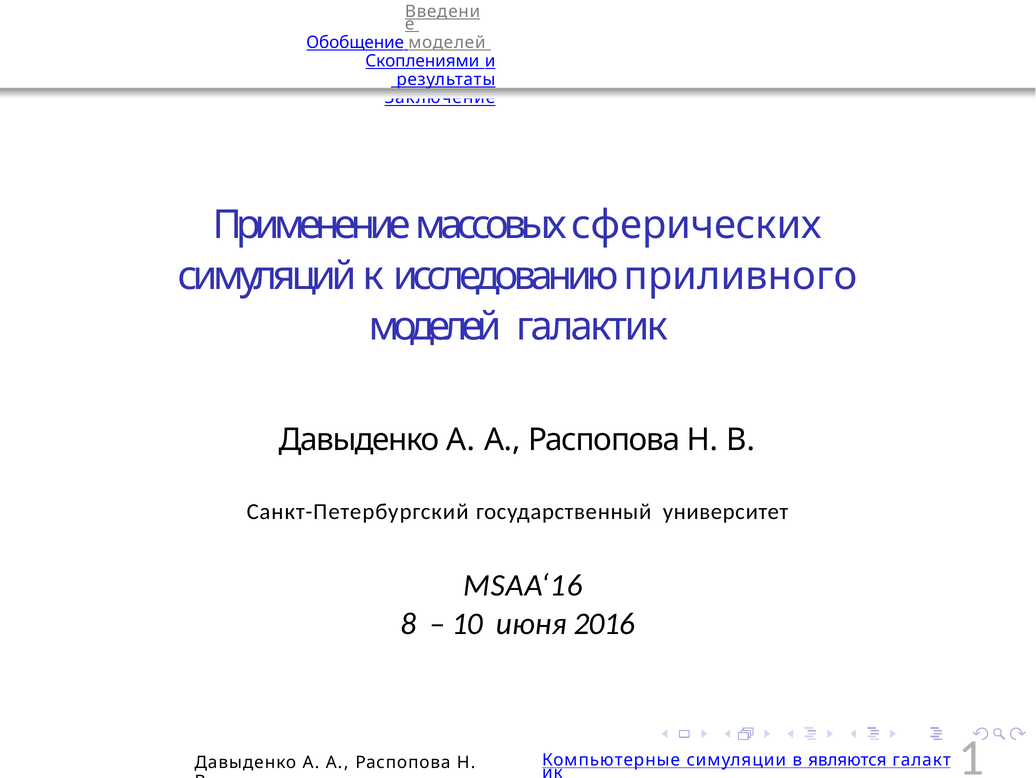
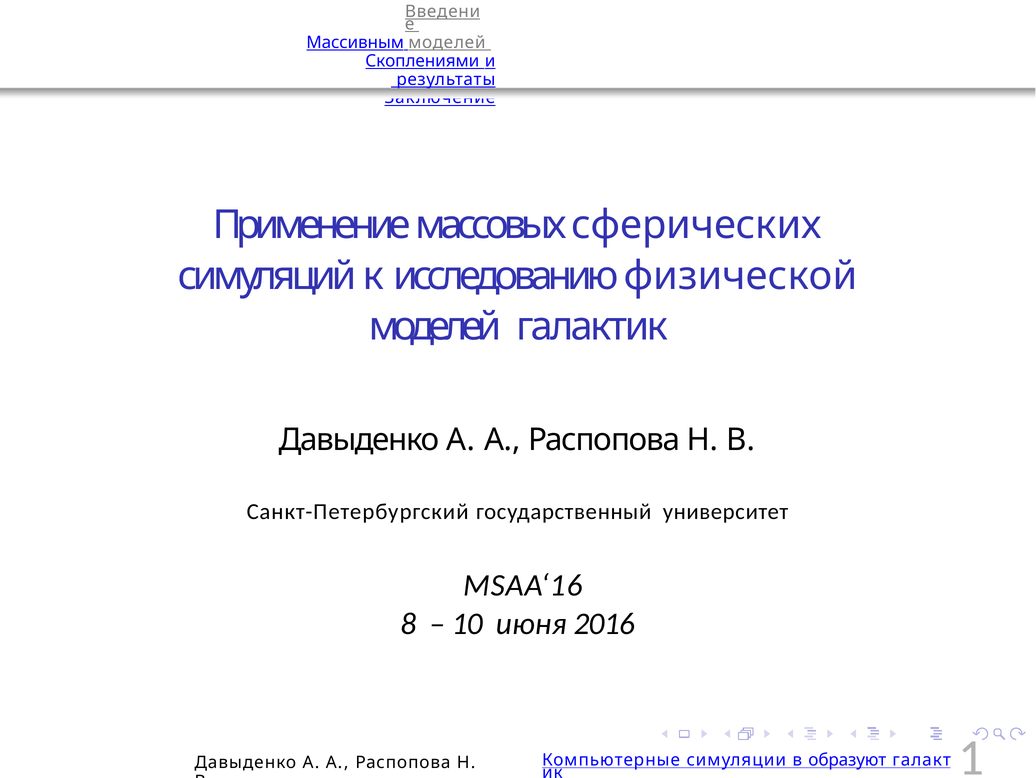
Обобщение: Обобщение -> Массивным
приливного: приливного -> физической
являются: являются -> образуют
